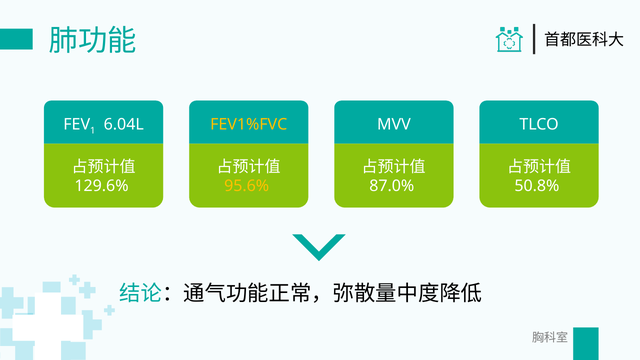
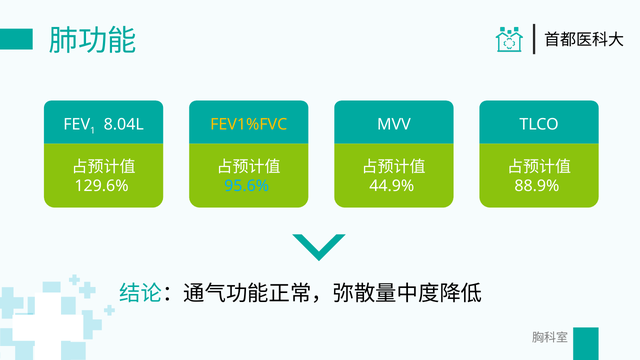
6.04L: 6.04L -> 8.04L
95.6% colour: yellow -> light blue
87.0%: 87.0% -> 44.9%
50.8%: 50.8% -> 88.9%
